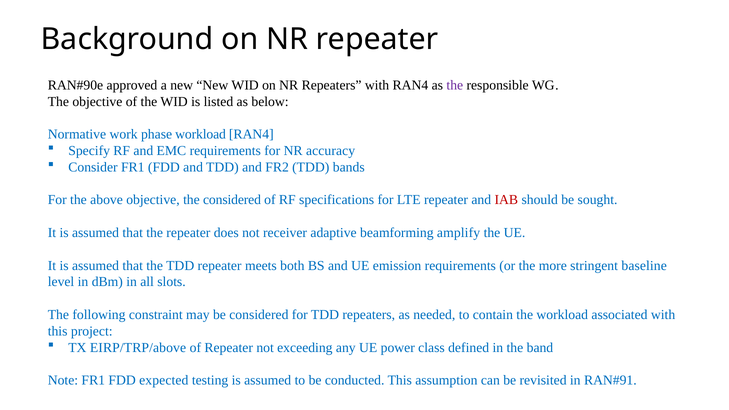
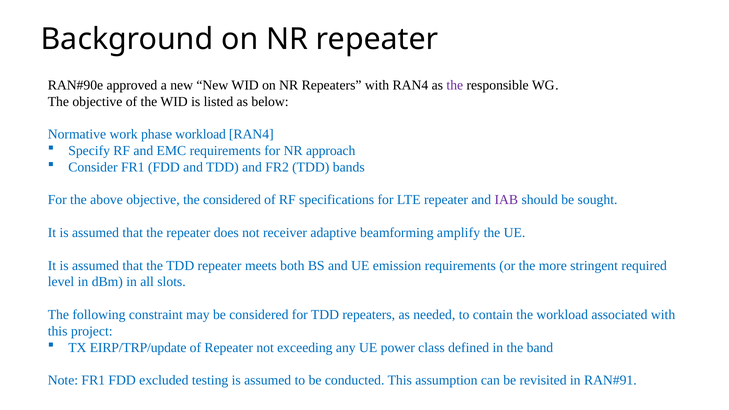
accuracy: accuracy -> approach
IAB colour: red -> purple
baseline: baseline -> required
EIRP/TRP/above: EIRP/TRP/above -> EIRP/TRP/update
expected: expected -> excluded
